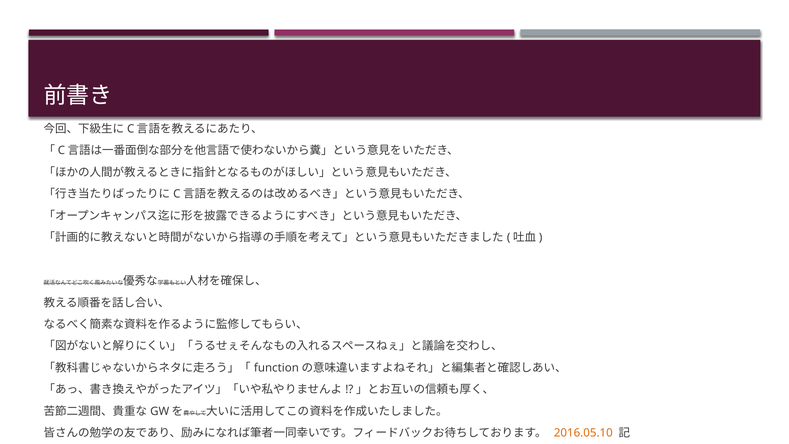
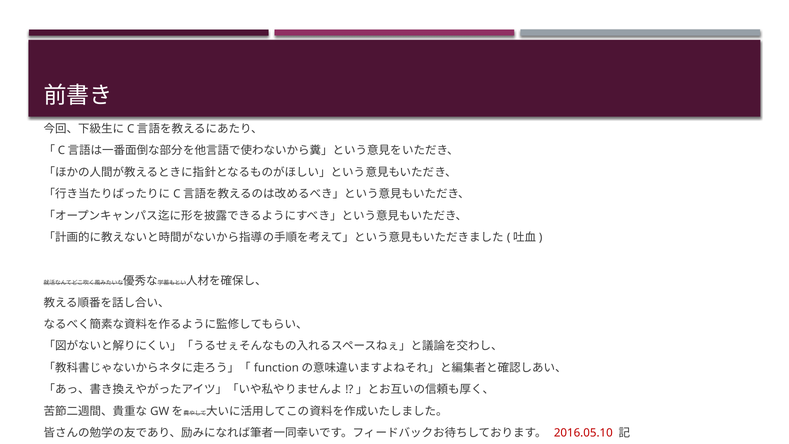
2016.05.10 colour: orange -> red
